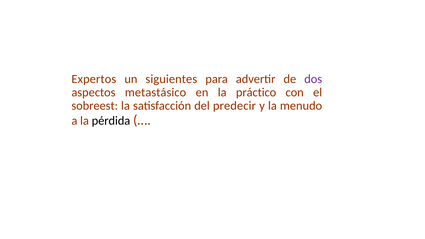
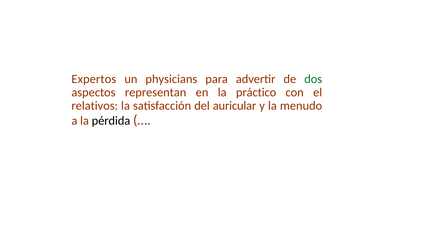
siguientes: siguientes -> physicians
dos colour: purple -> green
metastásico: metastásico -> representan
sobreest: sobreest -> relativos
predecir: predecir -> auricular
